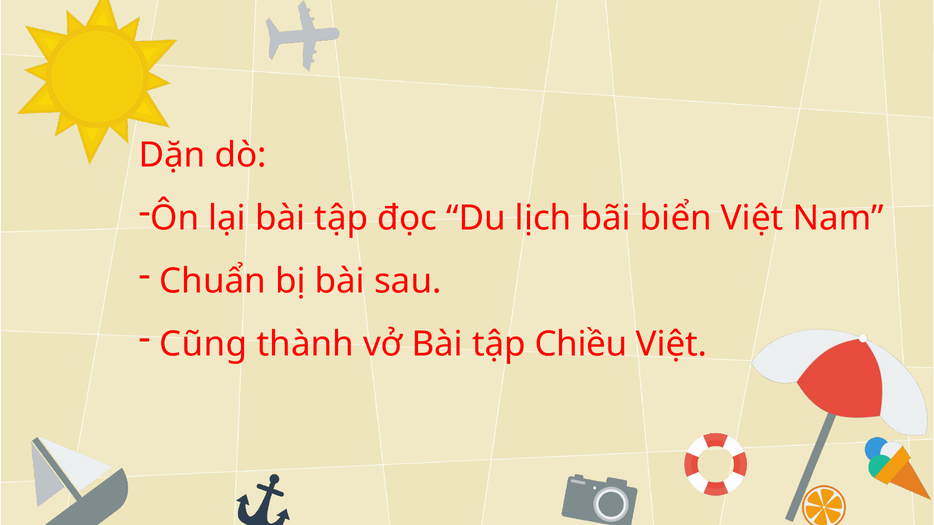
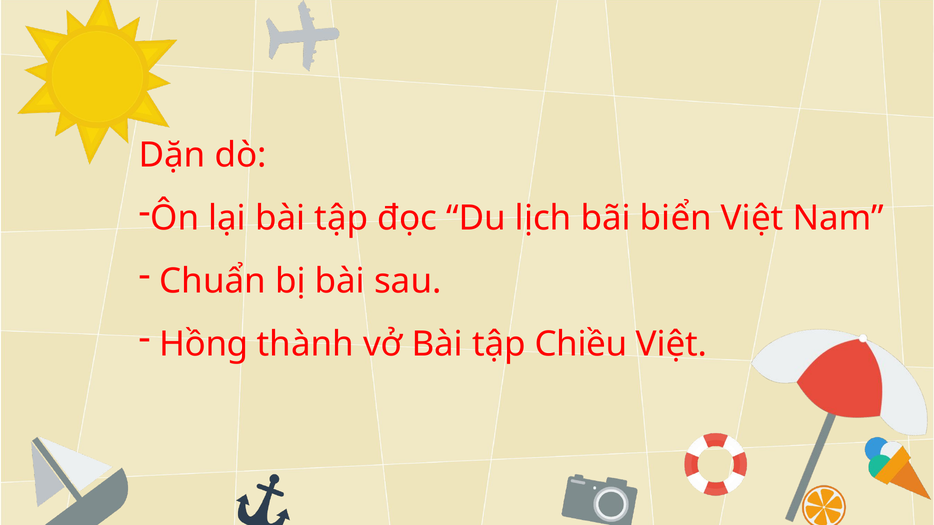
Cũng: Cũng -> Hồng
